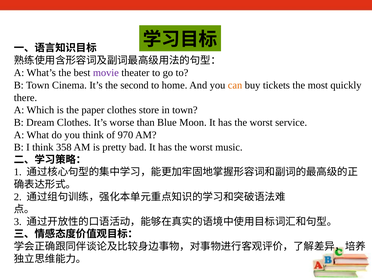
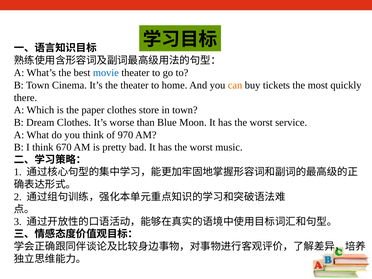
movie colour: purple -> blue
the second: second -> theater
358: 358 -> 670
